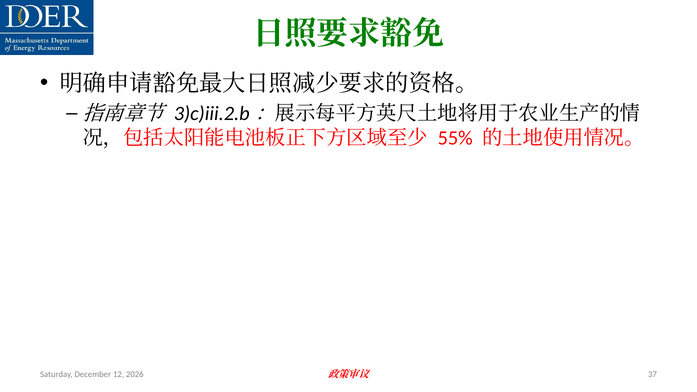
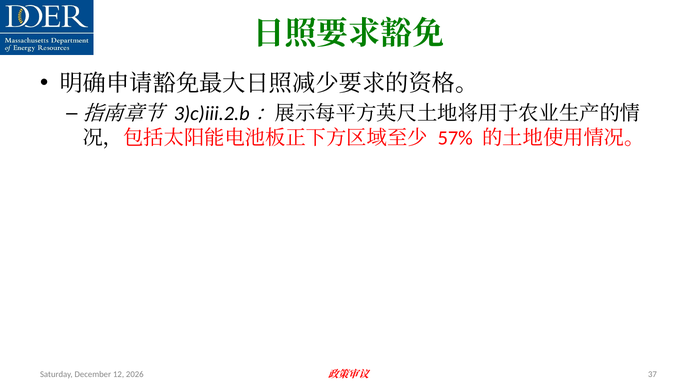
55%: 55% -> 57%
